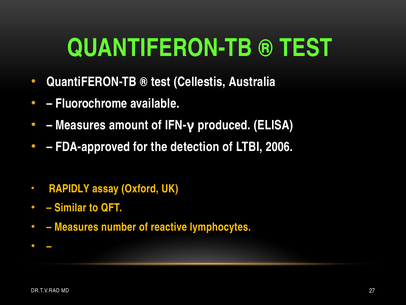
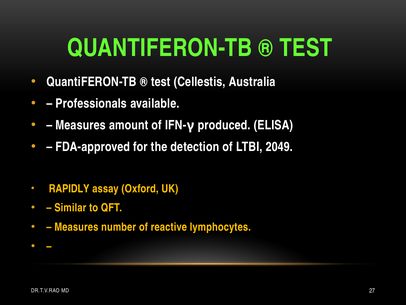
Fluorochrome: Fluorochrome -> Professionals
2006: 2006 -> 2049
